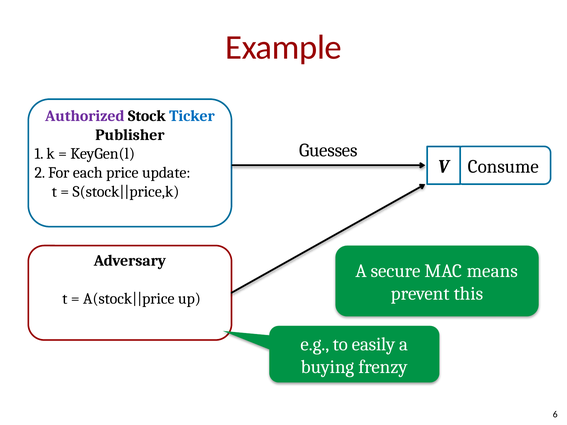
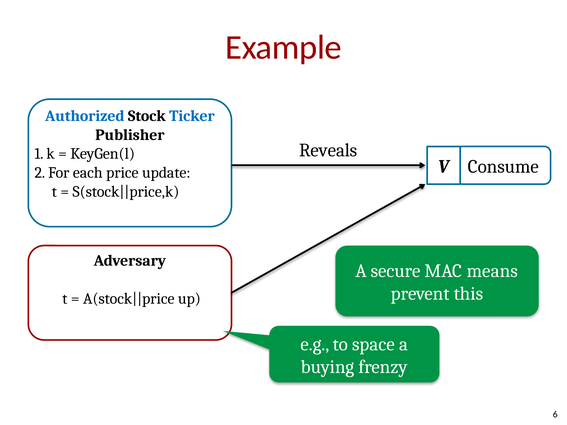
Authorized colour: purple -> blue
Guesses: Guesses -> Reveals
easily: easily -> space
